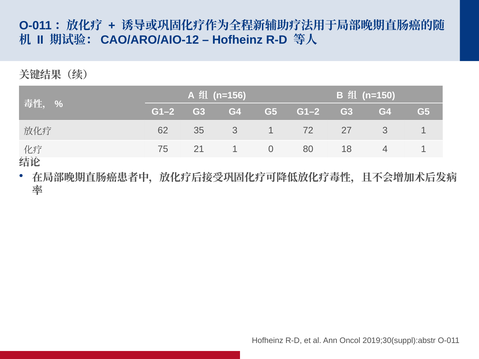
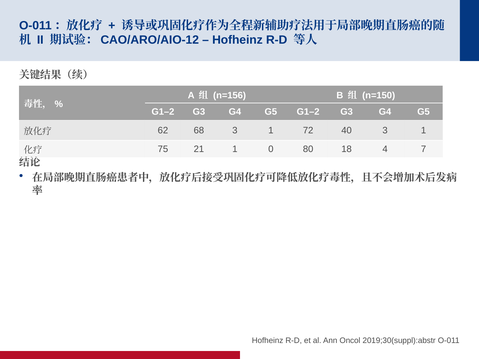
35: 35 -> 68
27: 27 -> 40
4 1: 1 -> 7
